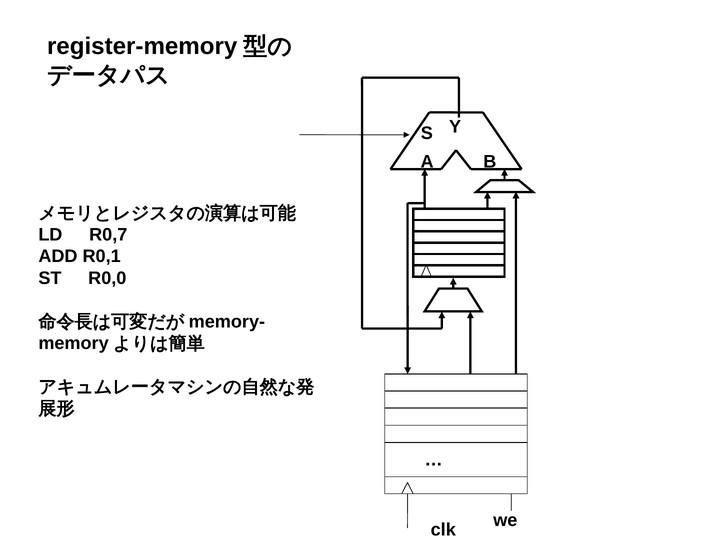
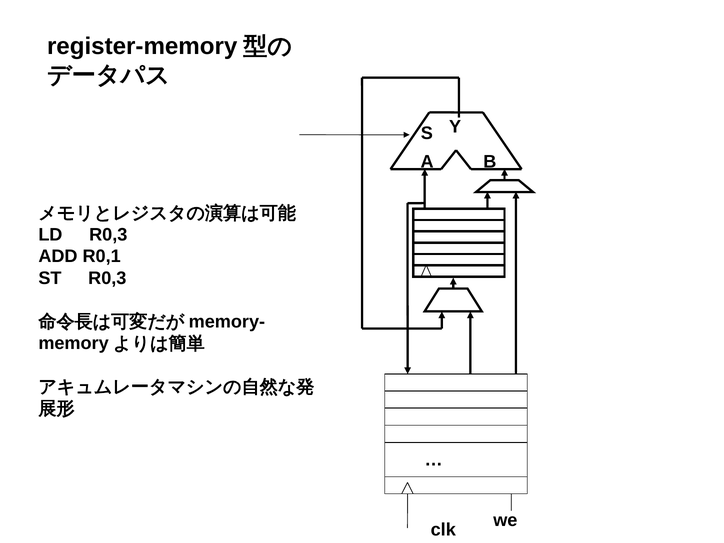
LD R0,7: R0,7 -> R0,3
ST R0,0: R0,0 -> R0,3
